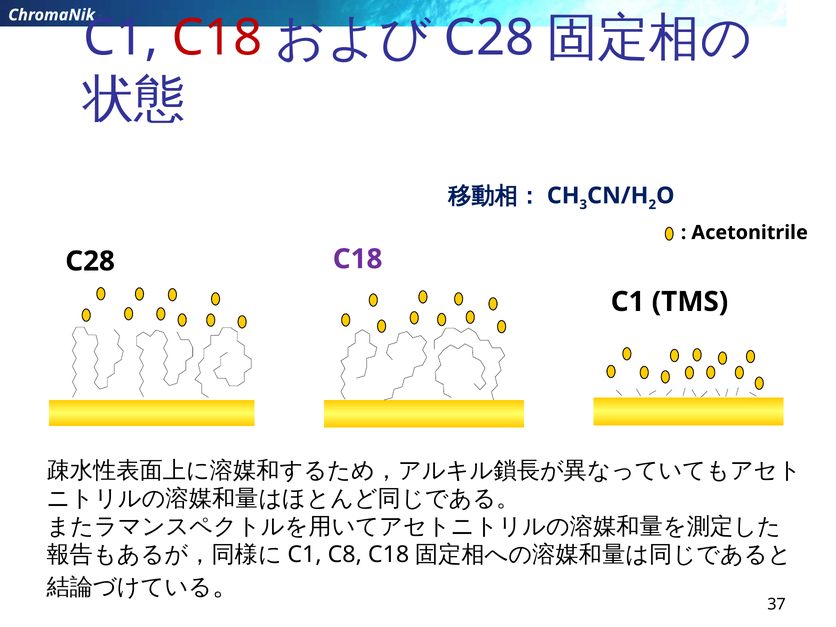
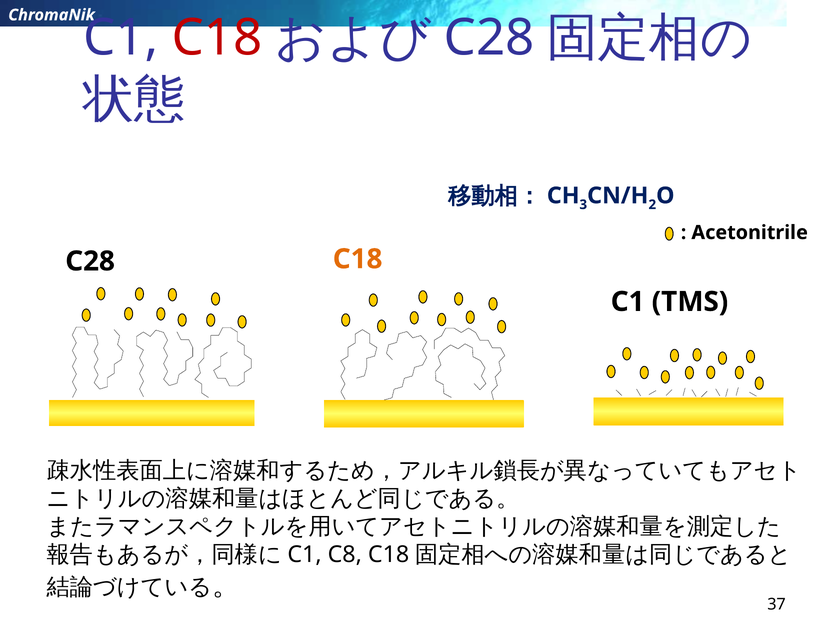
C18 at (358, 259) colour: purple -> orange
